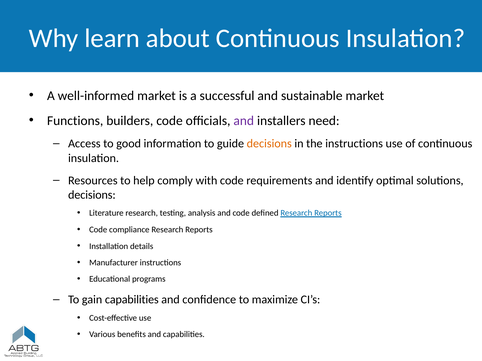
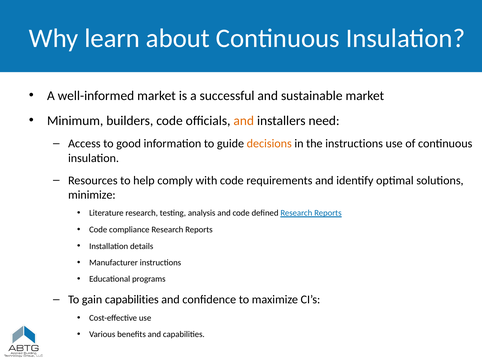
Functions: Functions -> Minimum
and at (244, 121) colour: purple -> orange
decisions at (92, 195): decisions -> minimize
